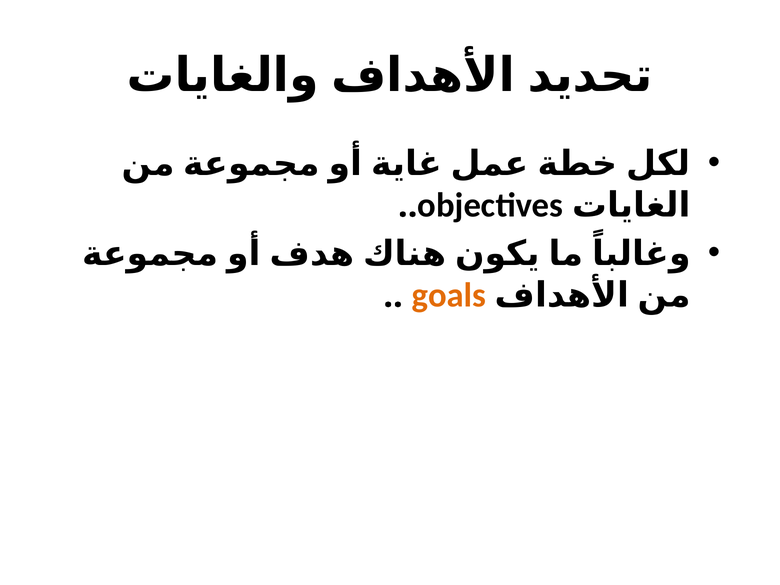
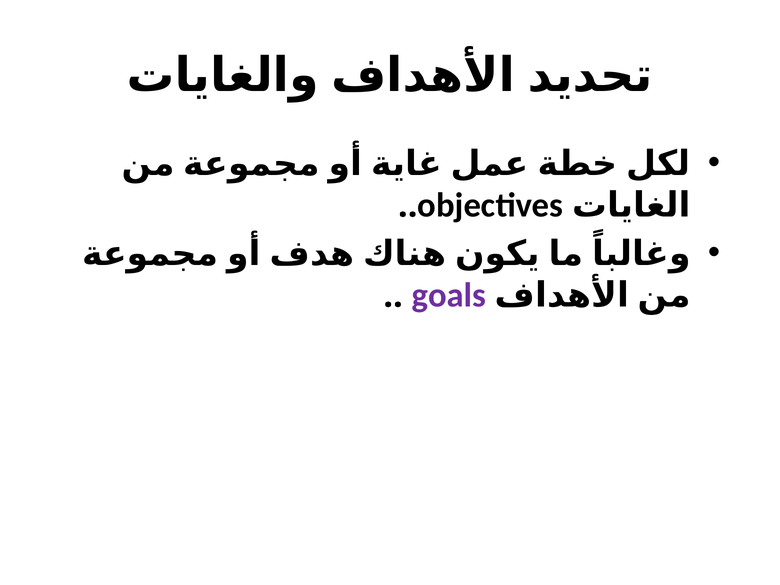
goals colour: orange -> purple
